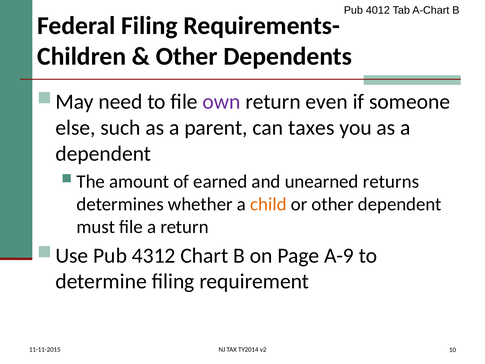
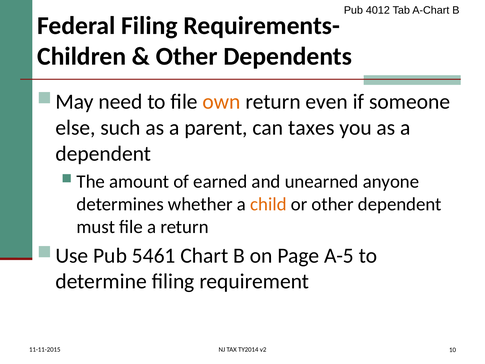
own colour: purple -> orange
returns: returns -> anyone
4312: 4312 -> 5461
A-9: A-9 -> A-5
